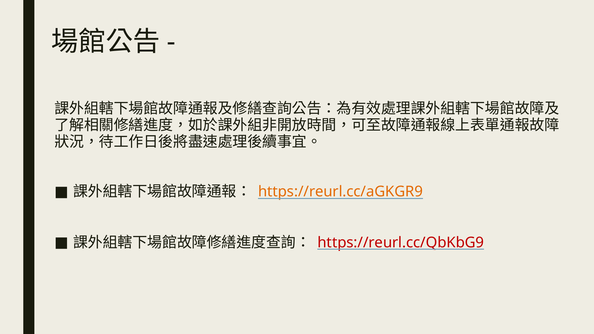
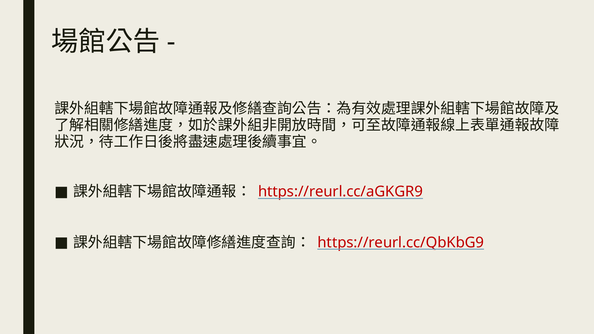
https://reurl.cc/aGKGR9 colour: orange -> red
